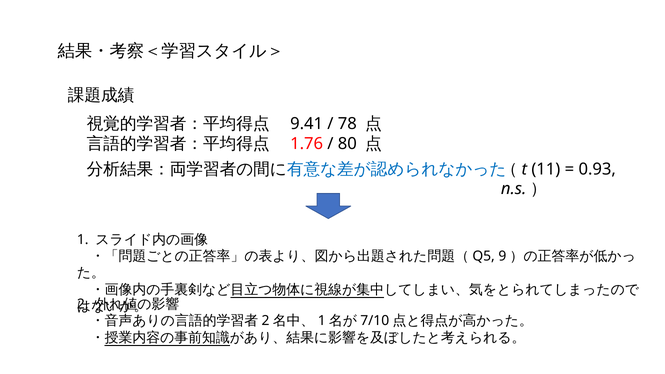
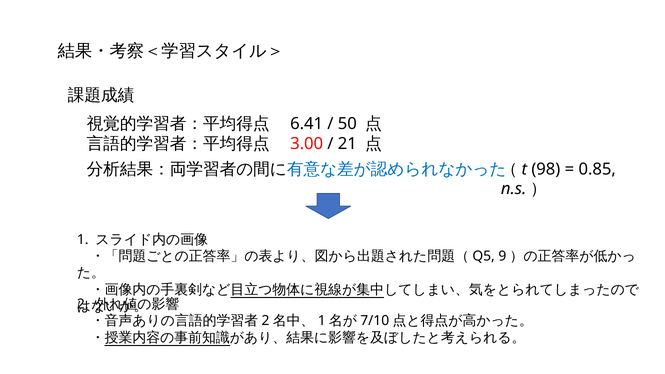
9.41: 9.41 -> 6.41
78: 78 -> 50
1.76: 1.76 -> 3.00
80: 80 -> 21
11: 11 -> 98
0.93: 0.93 -> 0.85
